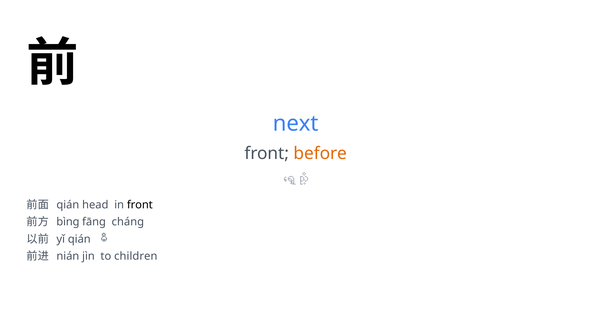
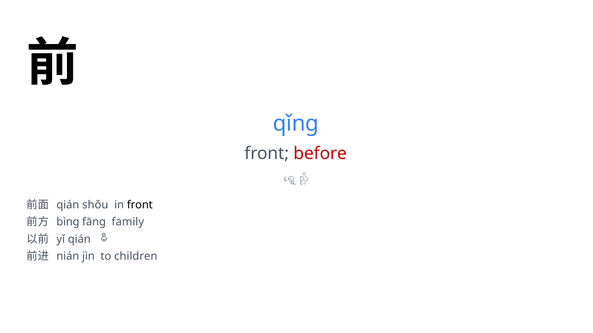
next: next -> qǐng
before colour: orange -> red
head: head -> shǒu
cháng: cháng -> family
